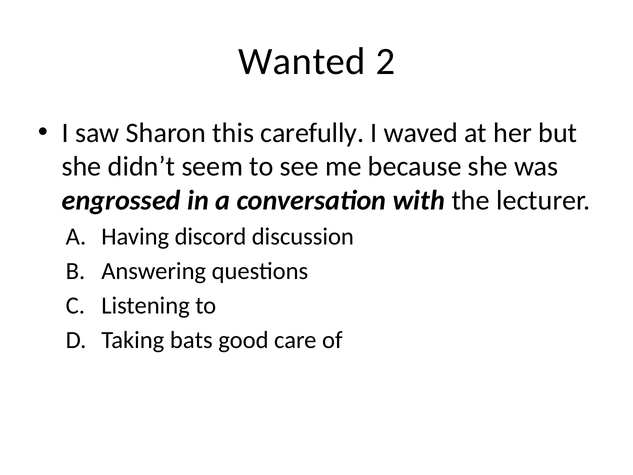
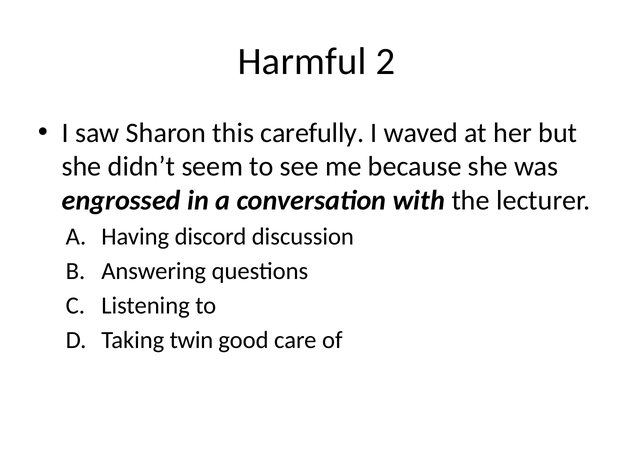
Wanted: Wanted -> Harmful
bats: bats -> twin
